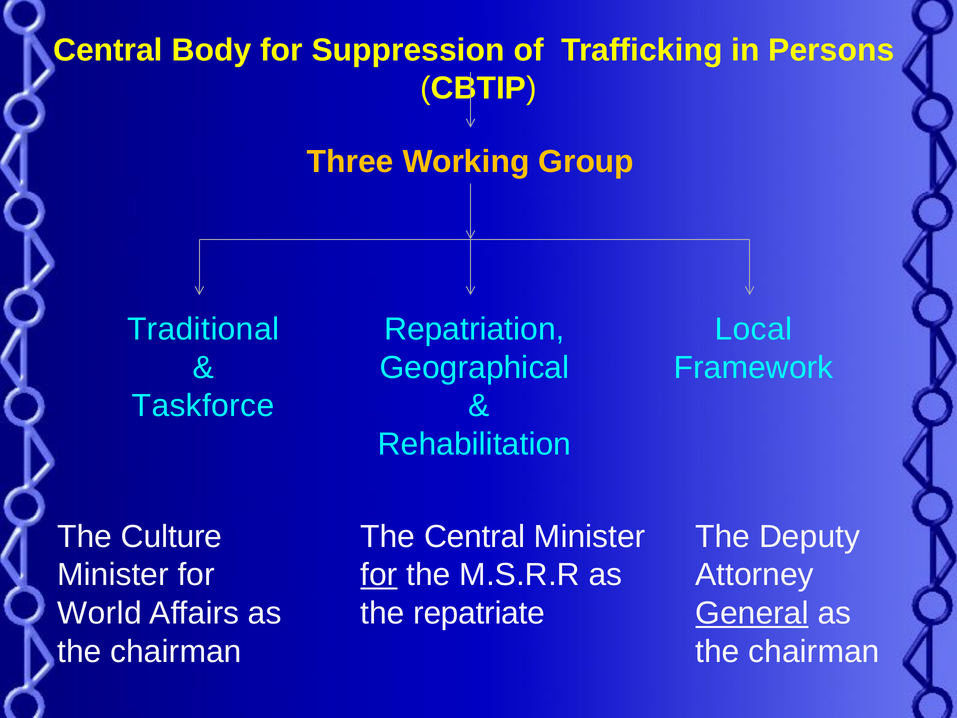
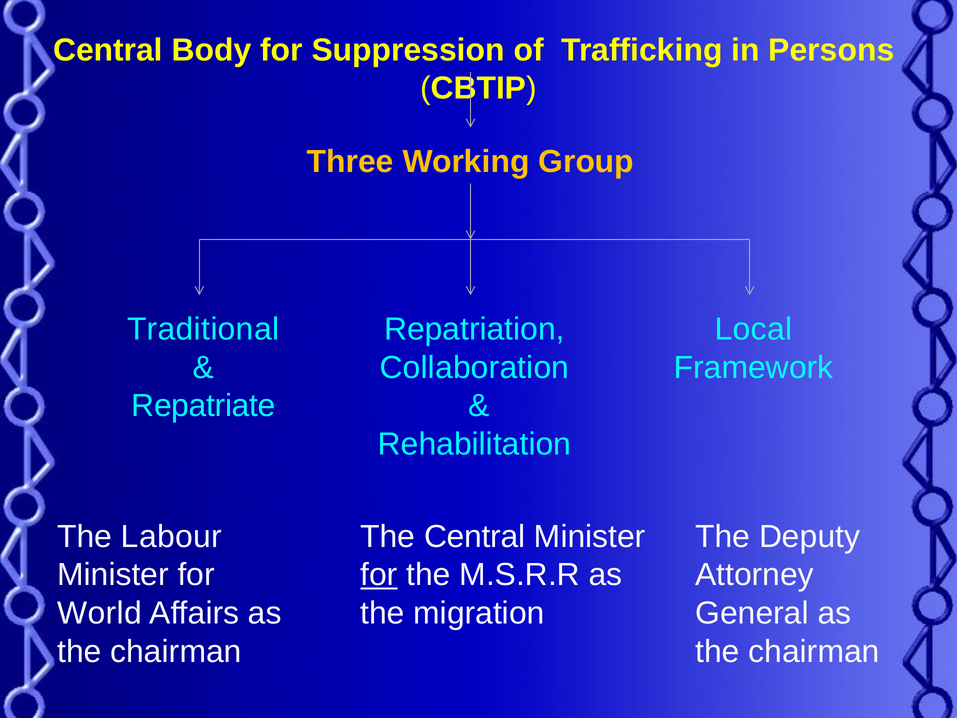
Geographical: Geographical -> Collaboration
Taskforce: Taskforce -> Repatriate
Culture: Culture -> Labour
repatriate: repatriate -> migration
General underline: present -> none
